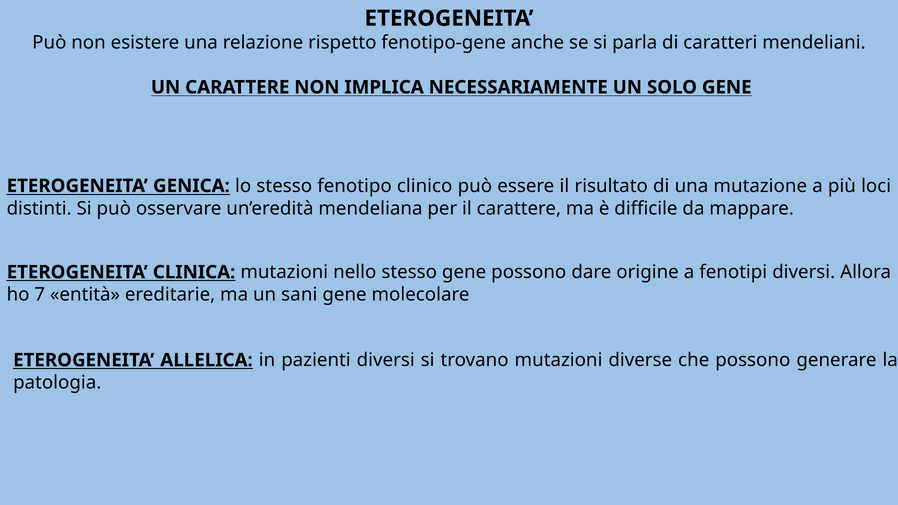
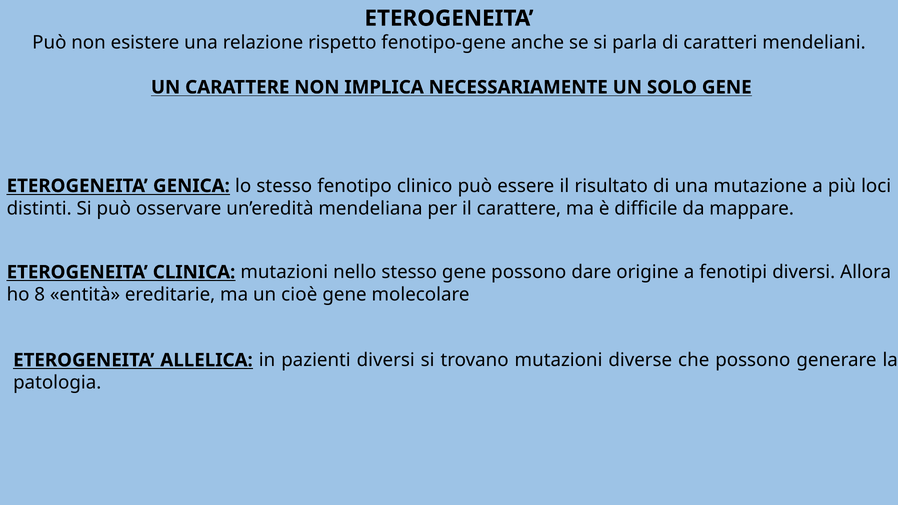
7: 7 -> 8
sani: sani -> cioè
